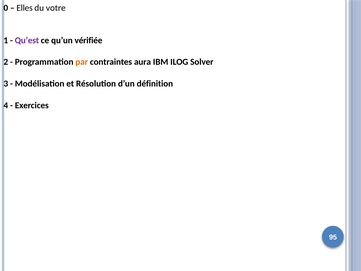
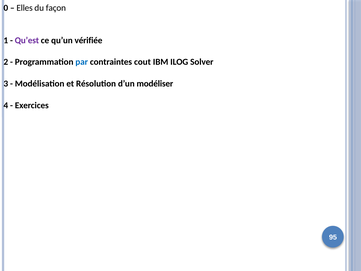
votre: votre -> façon
par colour: orange -> blue
aura: aura -> cout
définition: définition -> modéliser
